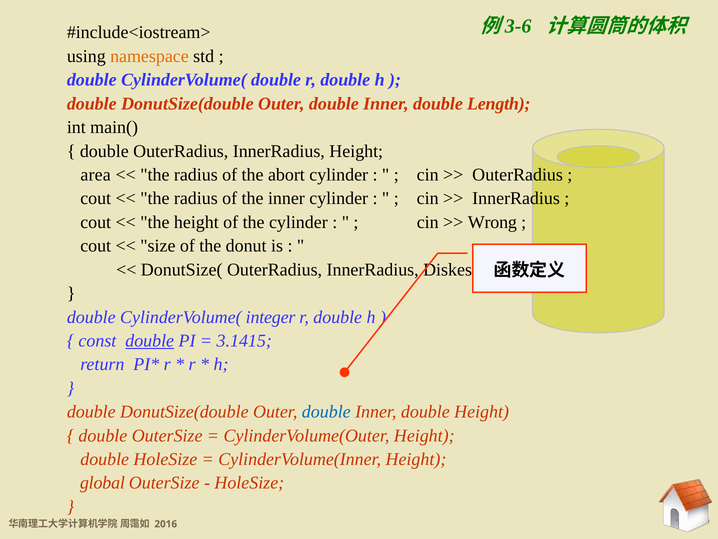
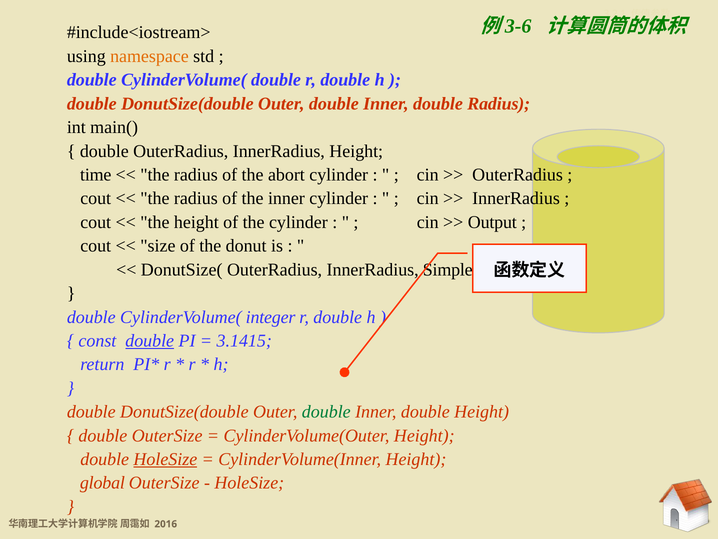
double Length: Length -> Radius
area: area -> time
Wrong: Wrong -> Output
Diskes: Diskes -> Simple
double at (326, 412) colour: blue -> green
HoleSize at (165, 459) underline: none -> present
